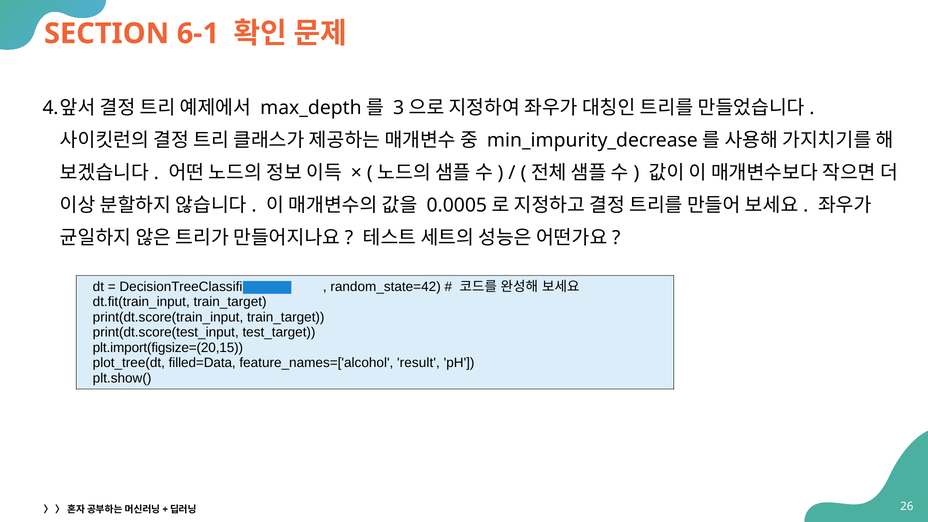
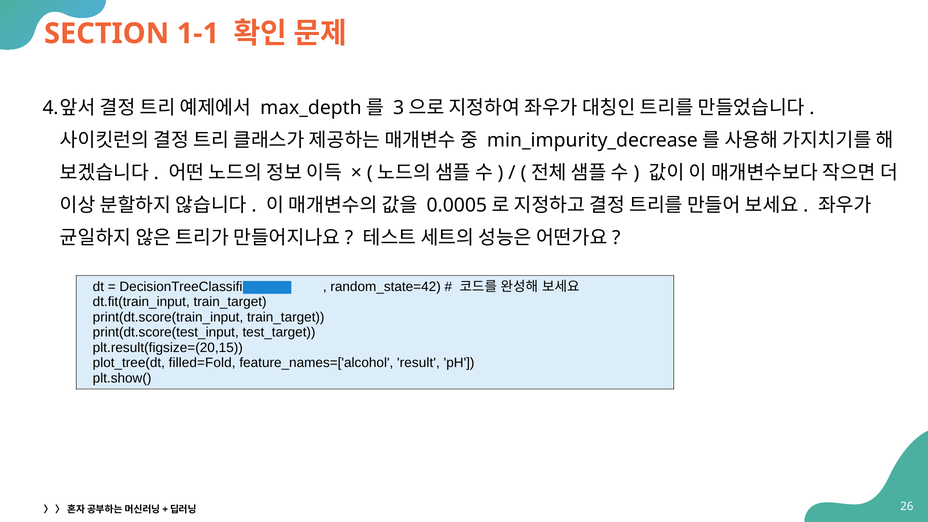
6-1: 6-1 -> 1-1
plt.import(figsize=(20,15: plt.import(figsize=(20,15 -> plt.result(figsize=(20,15
filled=Data: filled=Data -> filled=Fold
